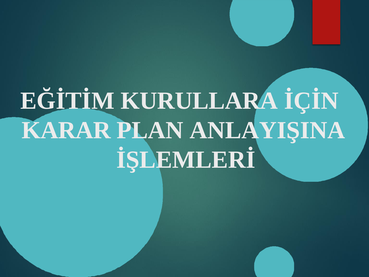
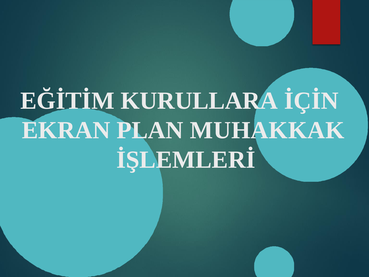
KARAR: KARAR -> EKRAN
ANLAYIŞINA: ANLAYIŞINA -> MUHAKKAK
